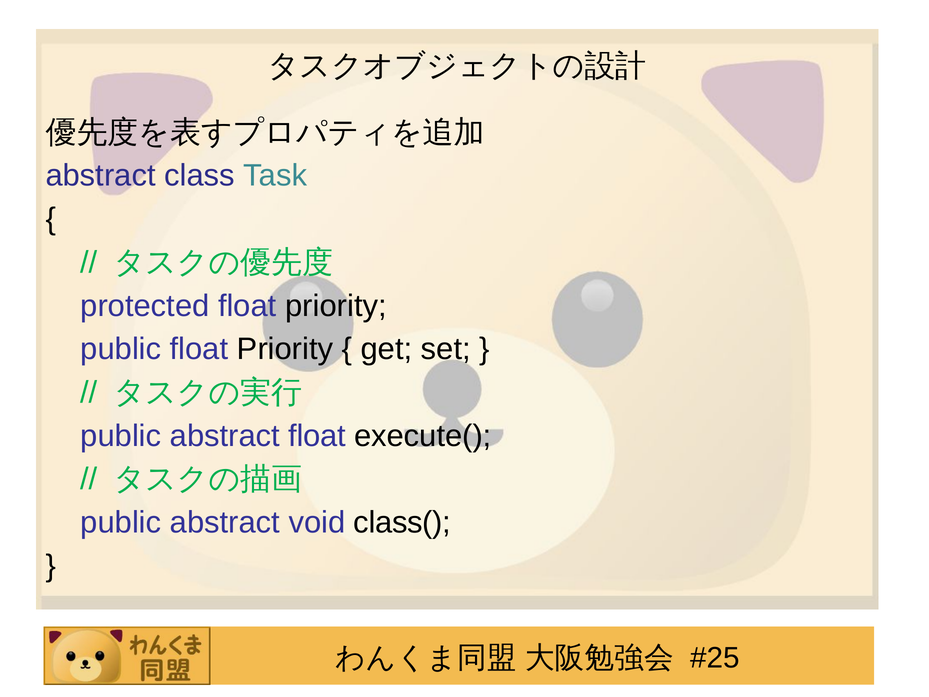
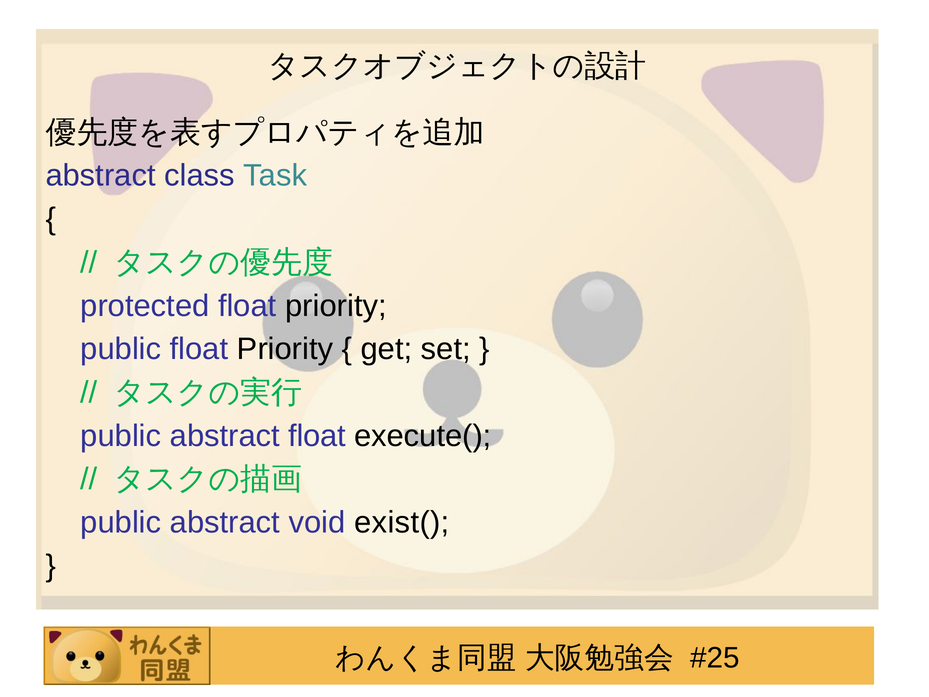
class(: class( -> exist(
